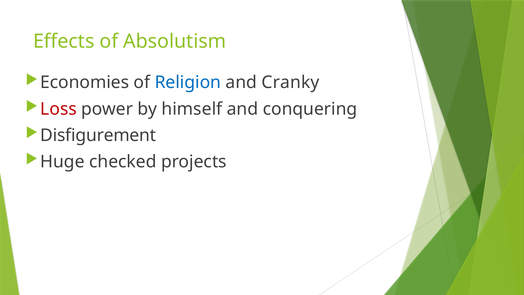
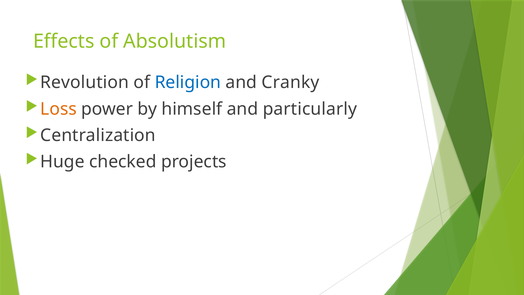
Economies: Economies -> Revolution
Loss colour: red -> orange
conquering: conquering -> particularly
Disfigurement: Disfigurement -> Centralization
